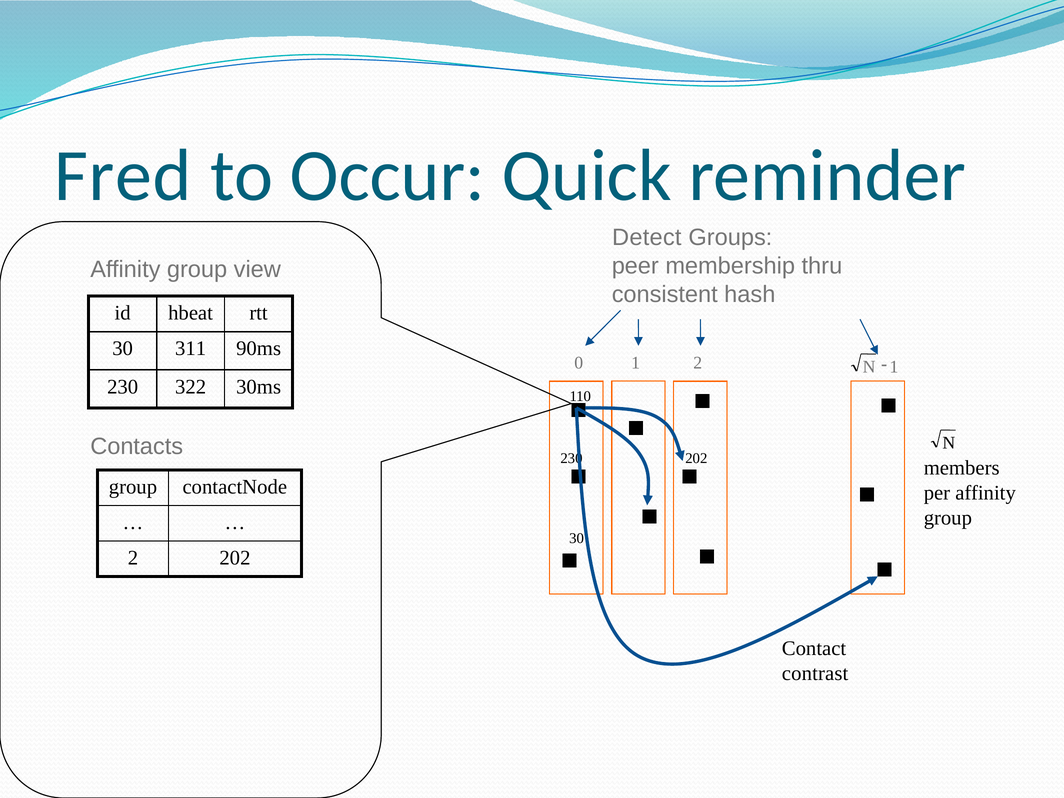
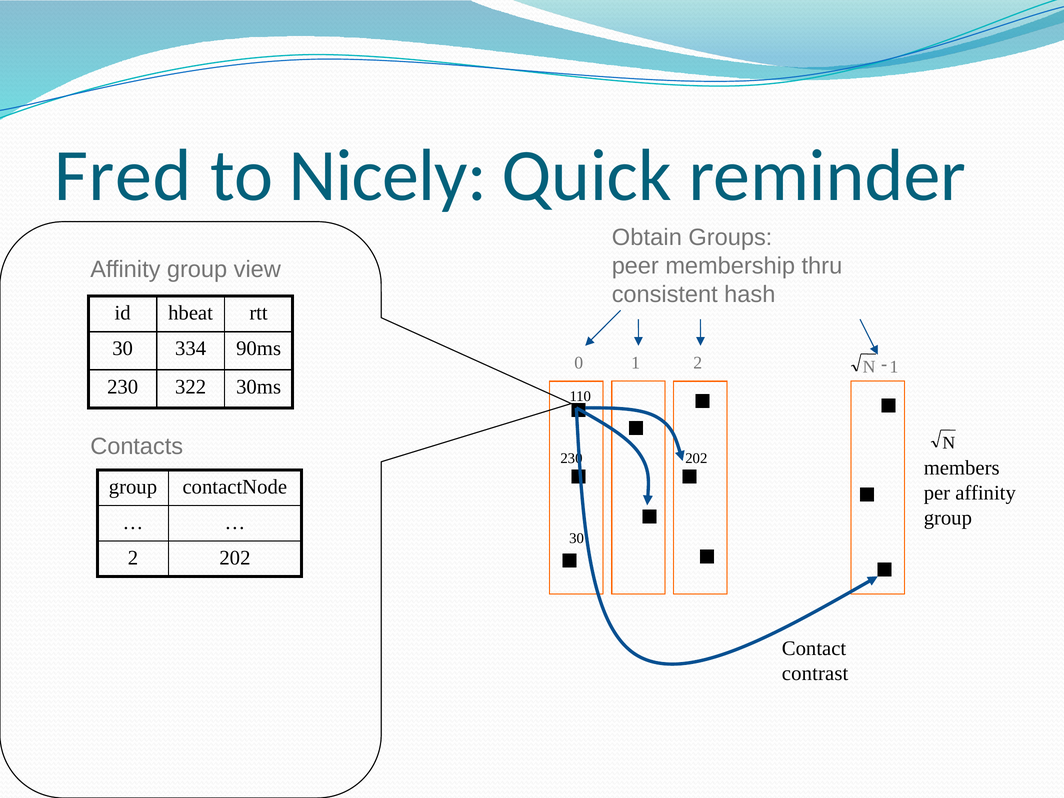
Occur: Occur -> Nicely
Detect: Detect -> Obtain
311: 311 -> 334
